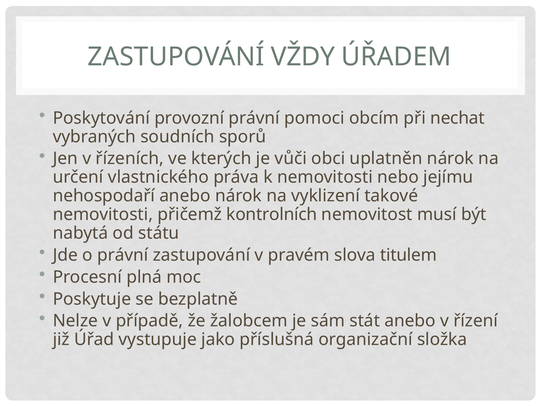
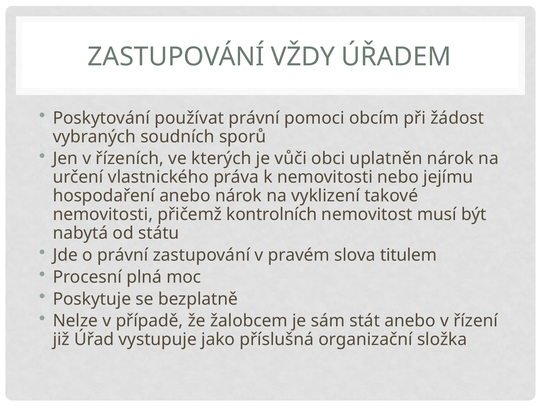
provozní: provozní -> používat
nechat: nechat -> žádost
nehospodaří: nehospodaří -> hospodaření
